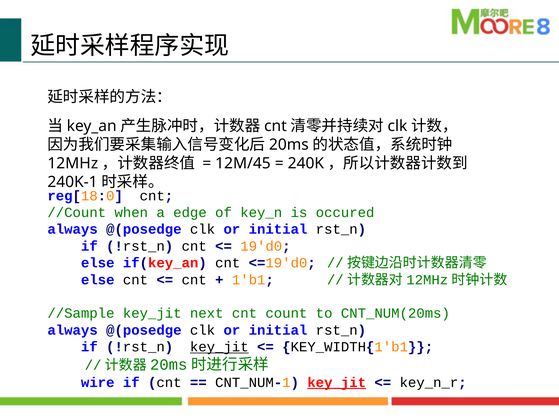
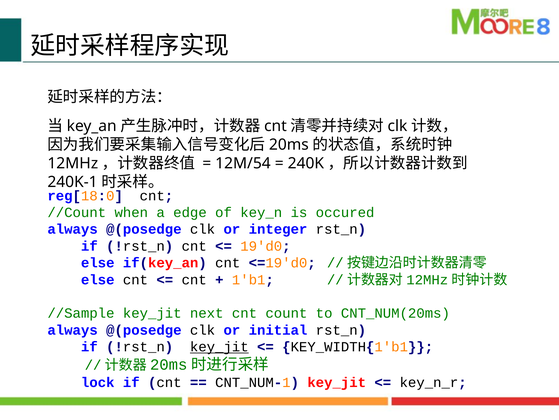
12M/45: 12M/45 -> 12M/54
initial at (278, 229): initial -> integer
wire: wire -> lock
key_jit at (337, 382) underline: present -> none
